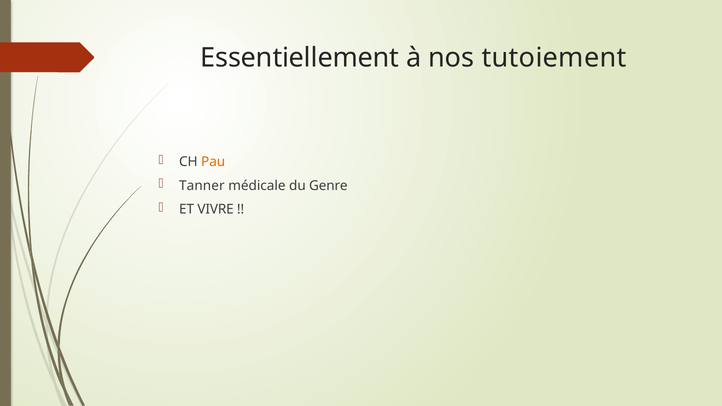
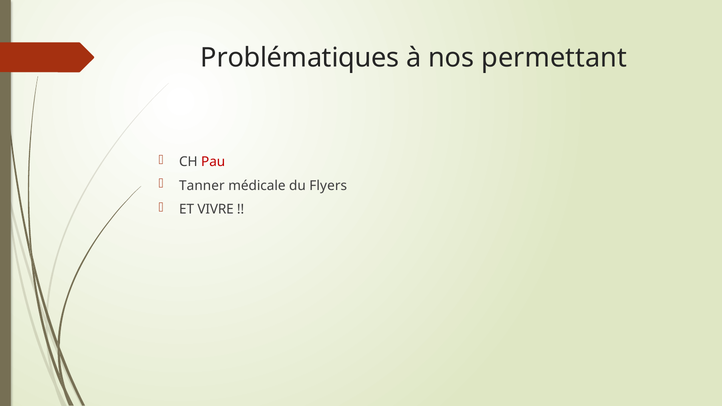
Essentiellement: Essentiellement -> Problématiques
tutoiement: tutoiement -> permettant
Pau colour: orange -> red
Genre: Genre -> Flyers
